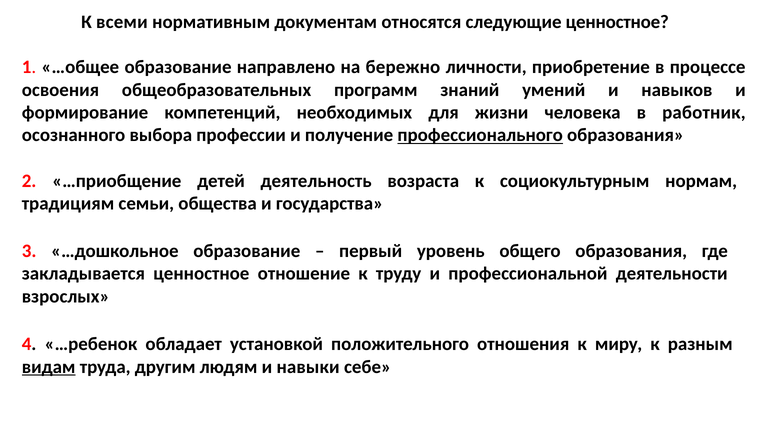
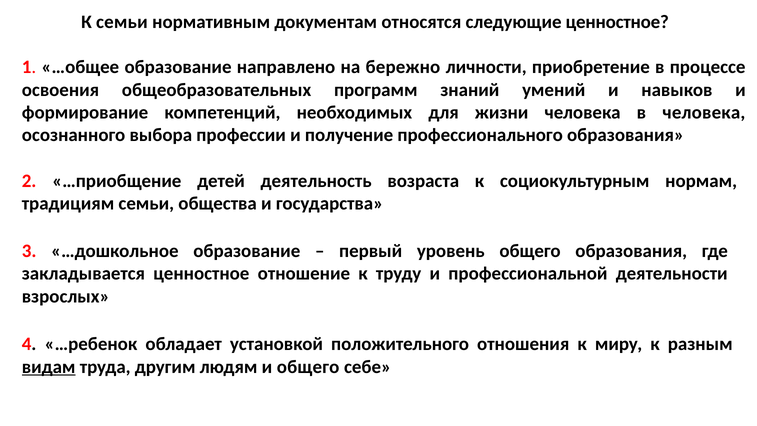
К всеми: всеми -> семьи
в работник: работник -> человека
профессионального underline: present -> none
и навыки: навыки -> общего
